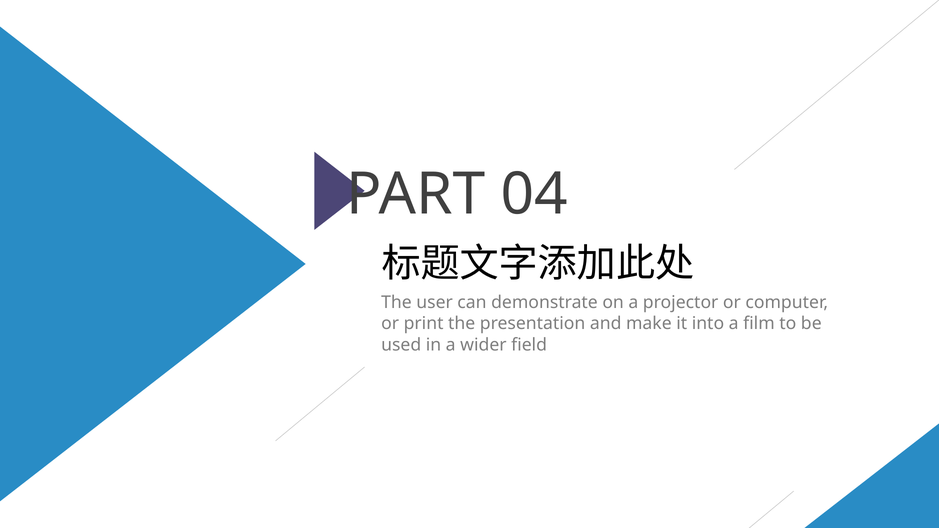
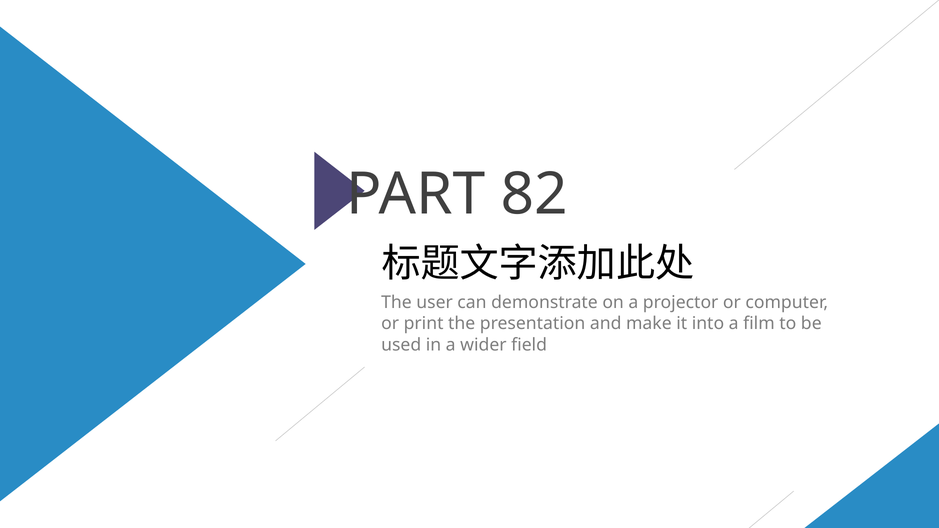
04: 04 -> 82
